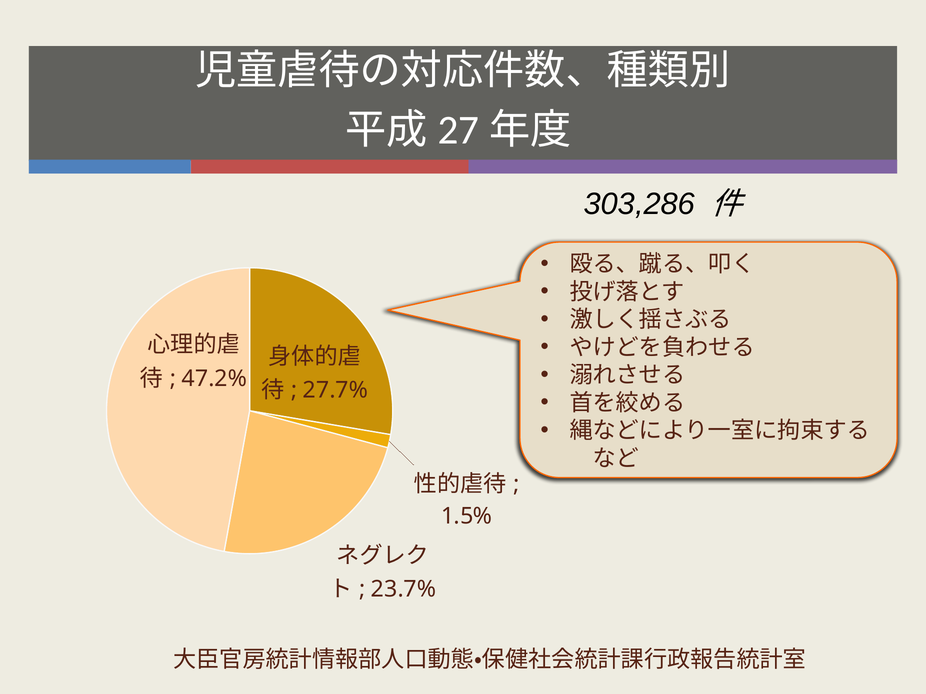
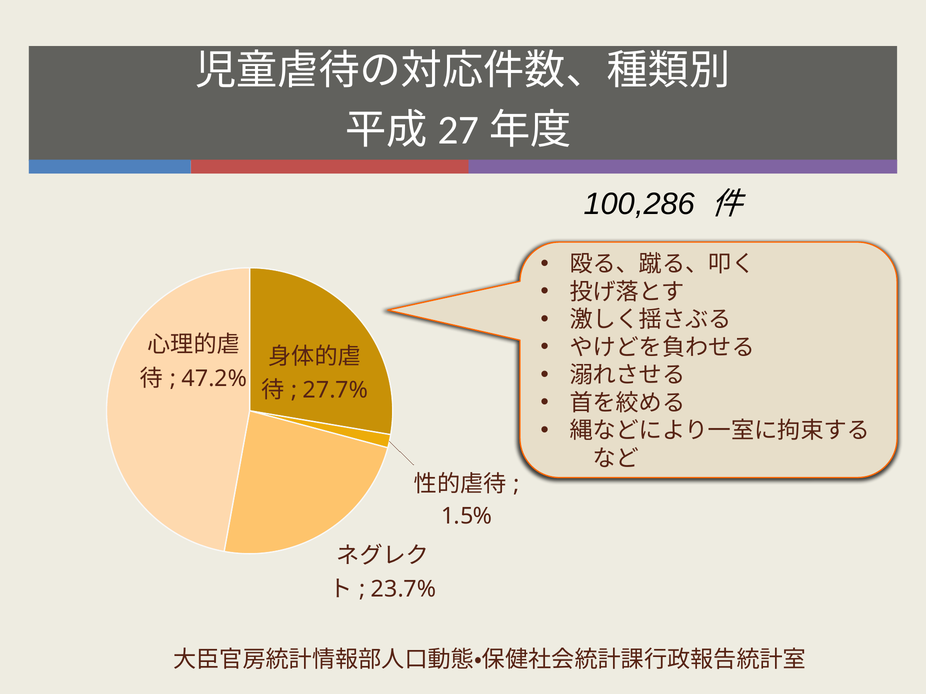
303,286: 303,286 -> 100,286
